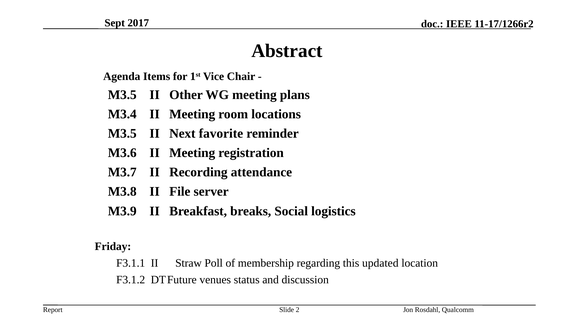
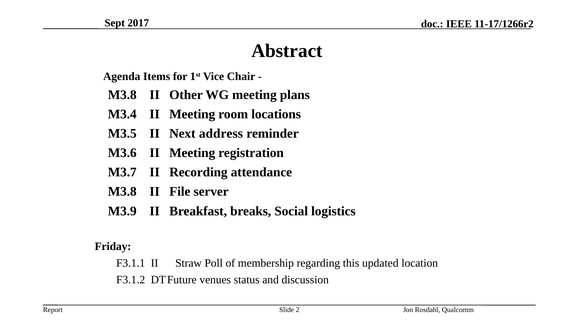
M3.5 at (122, 95): M3.5 -> M3.8
favorite: favorite -> address
